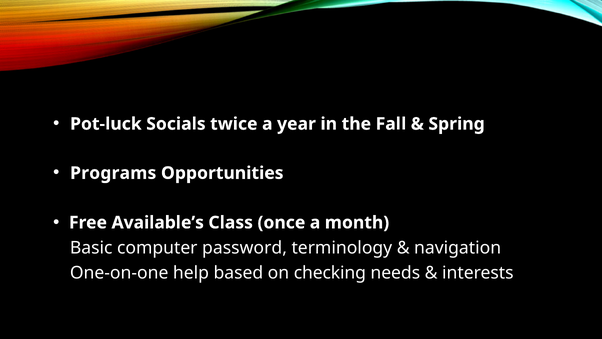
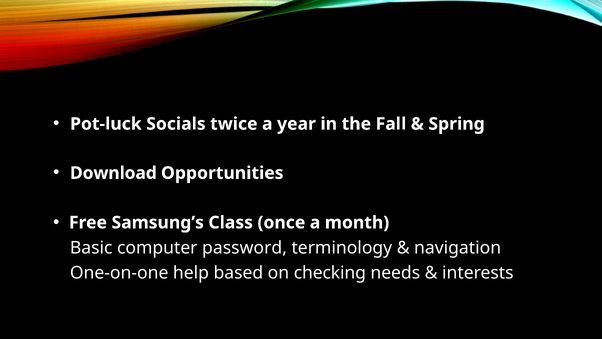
Programs: Programs -> Download
Available’s: Available’s -> Samsung’s
